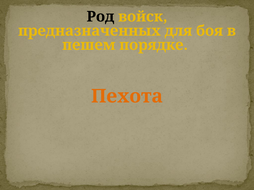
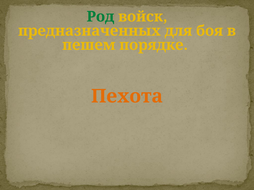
Род colour: black -> green
